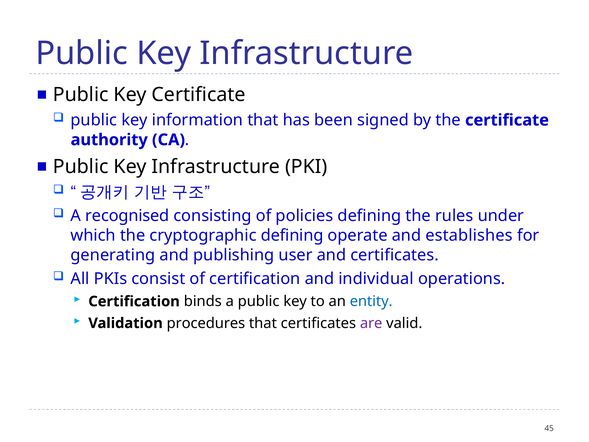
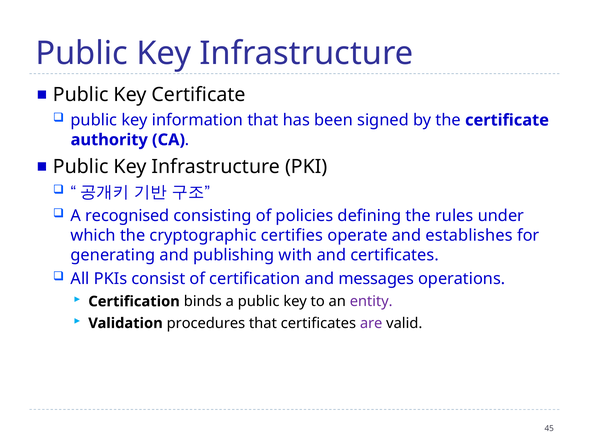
cryptographic defining: defining -> certifies
user: user -> with
individual: individual -> messages
entity colour: blue -> purple
